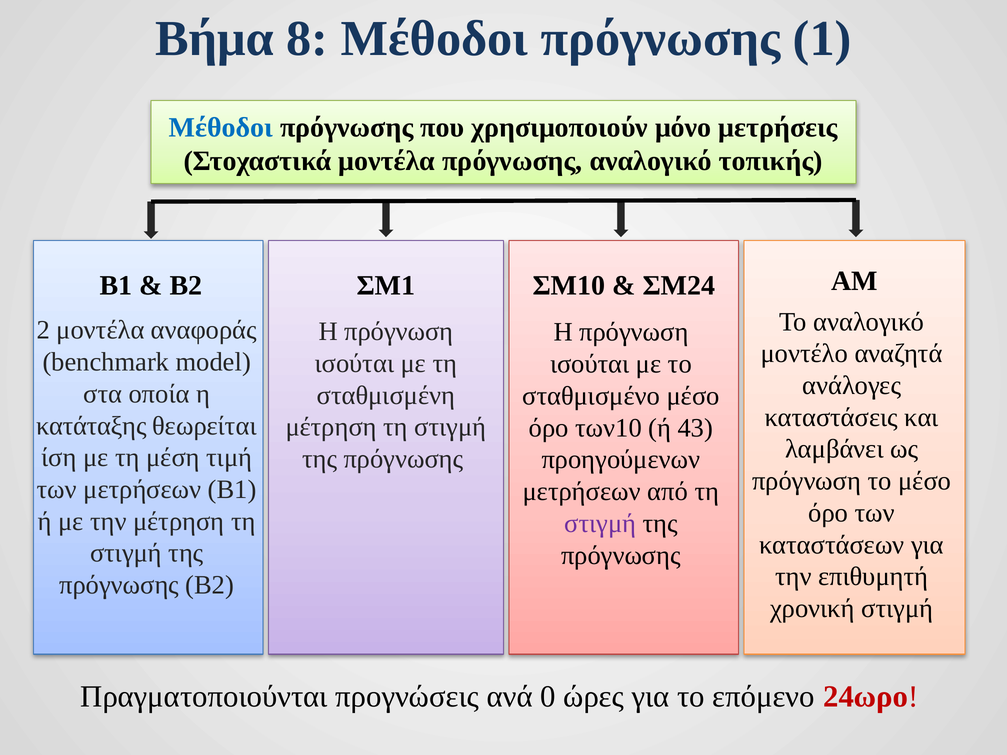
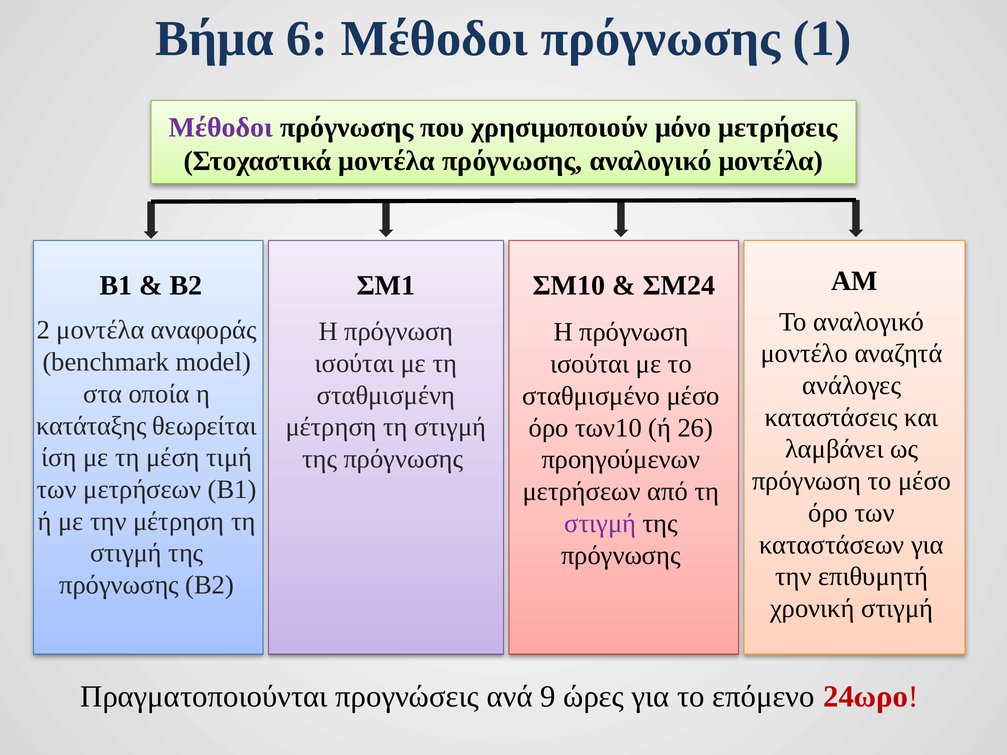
8: 8 -> 6
Μέθοδοι at (221, 127) colour: blue -> purple
αναλογικό τοπικής: τοπικής -> μοντέλα
43: 43 -> 26
0: 0 -> 9
